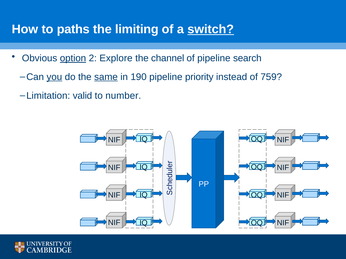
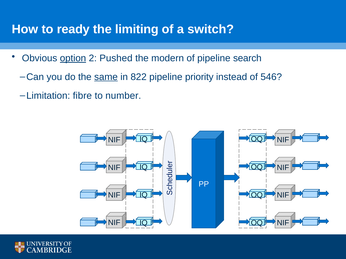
paths: paths -> ready
switch underline: present -> none
Explore: Explore -> Pushed
channel: channel -> modern
you underline: present -> none
190: 190 -> 822
759: 759 -> 546
valid: valid -> fibre
